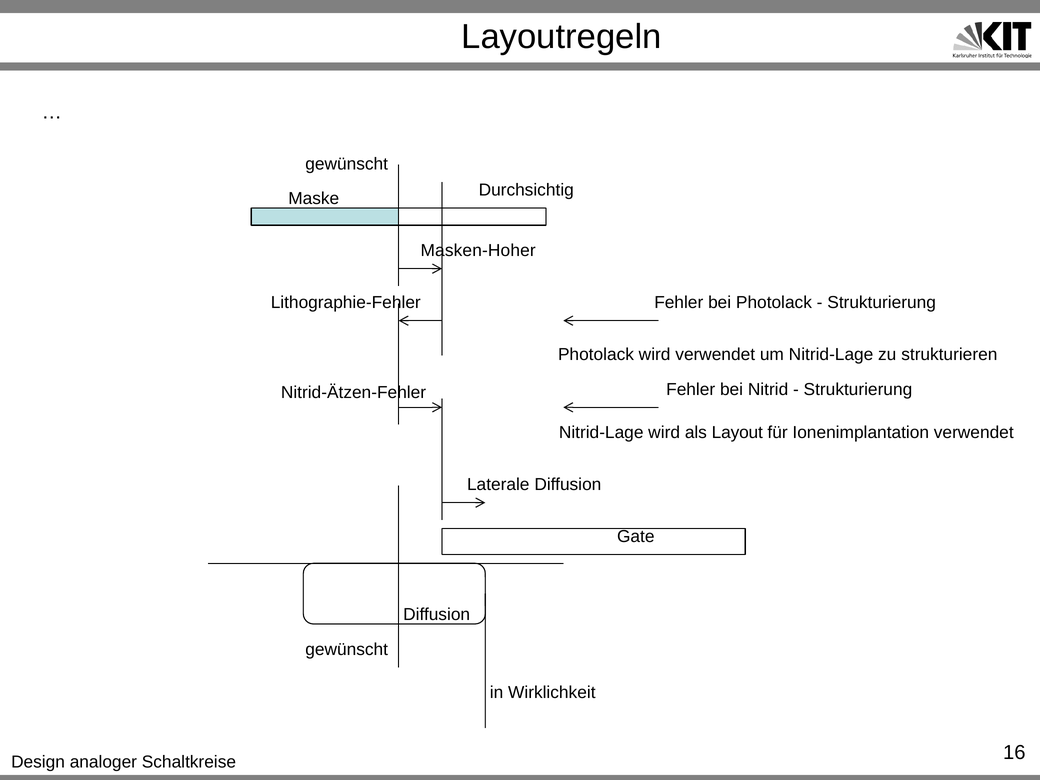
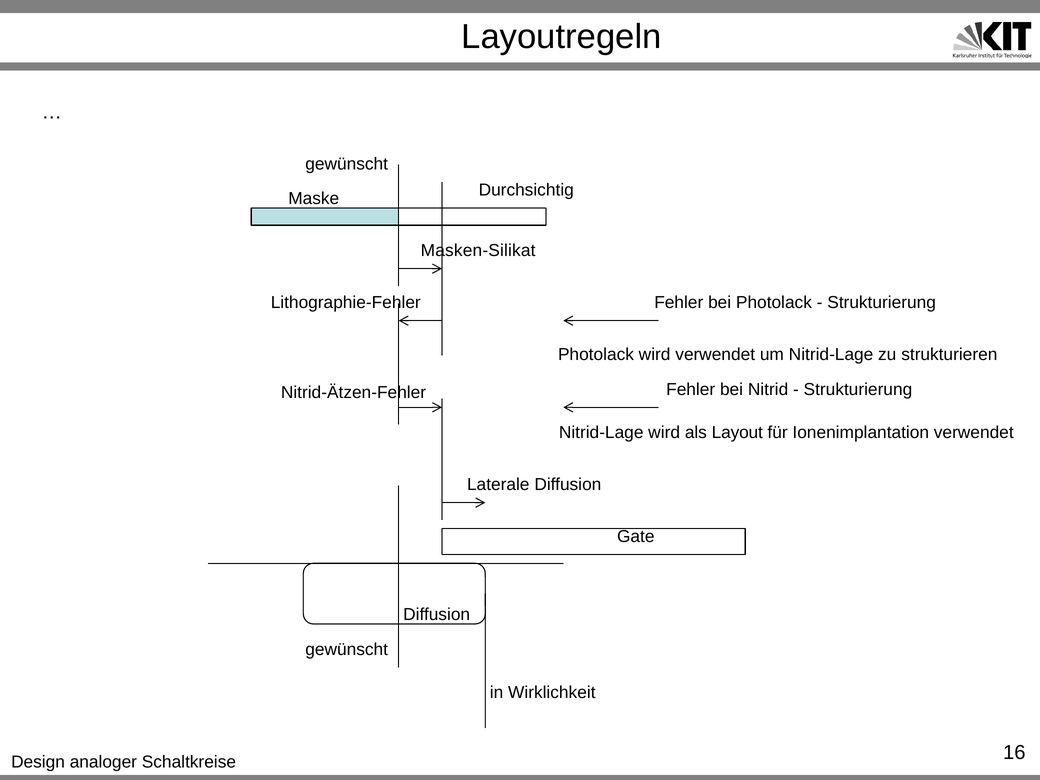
Masken-Hoher: Masken-Hoher -> Masken-Silikat
